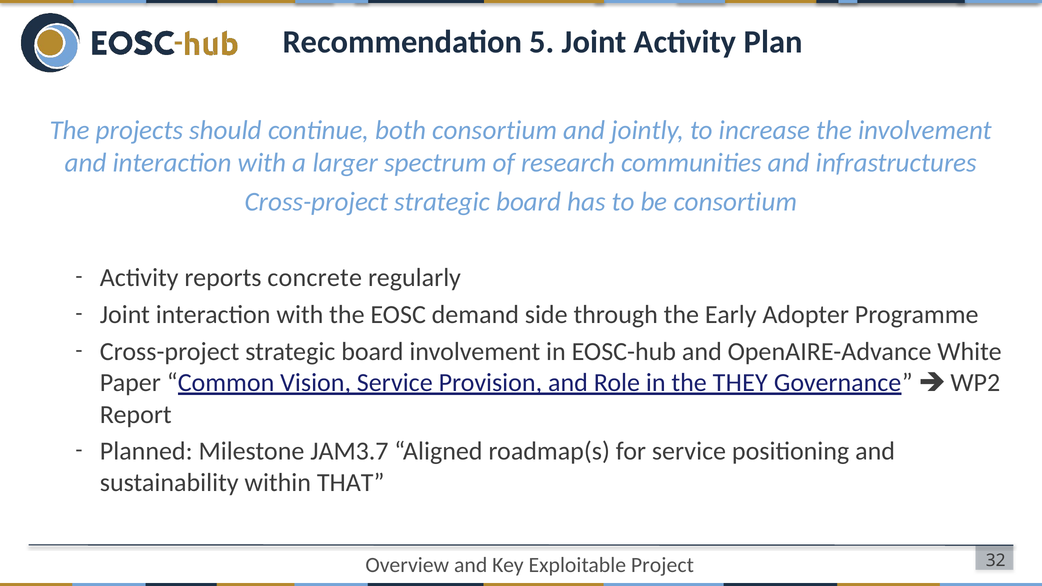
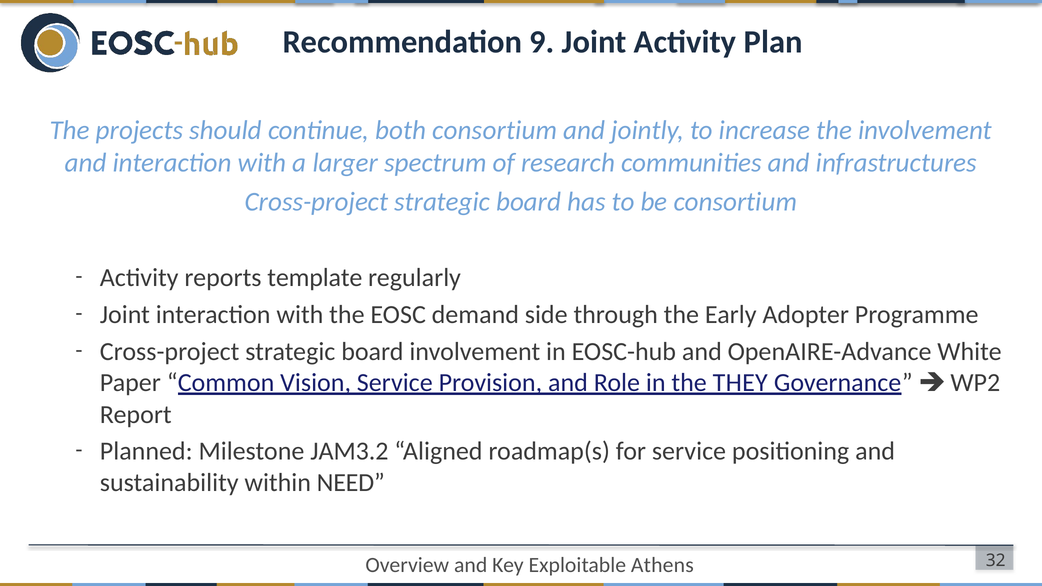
5: 5 -> 9
concrete: concrete -> template
JAM3.7: JAM3.7 -> JAM3.2
THAT: THAT -> NEED
Project: Project -> Athens
